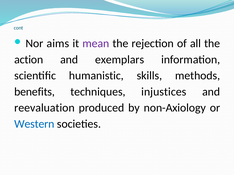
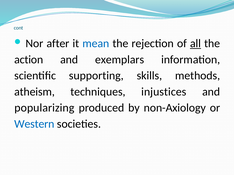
aims: aims -> after
mean colour: purple -> blue
all underline: none -> present
humanistic: humanistic -> supporting
benefits: benefits -> atheism
reevaluation: reevaluation -> popularizing
